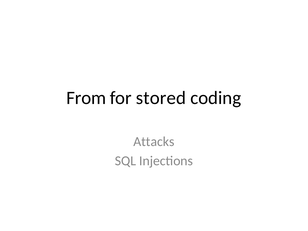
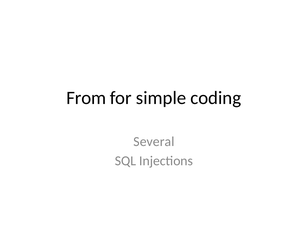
stored: stored -> simple
Attacks: Attacks -> Several
